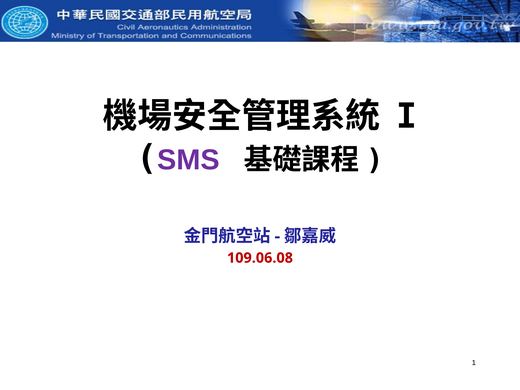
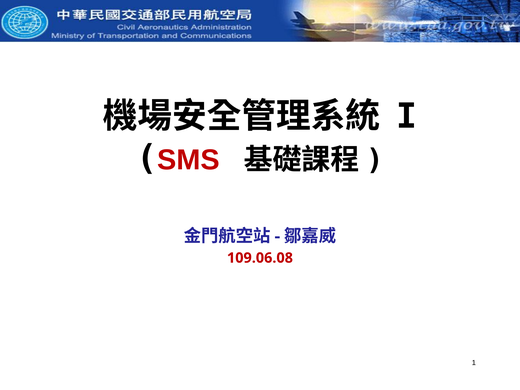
SMS colour: purple -> red
